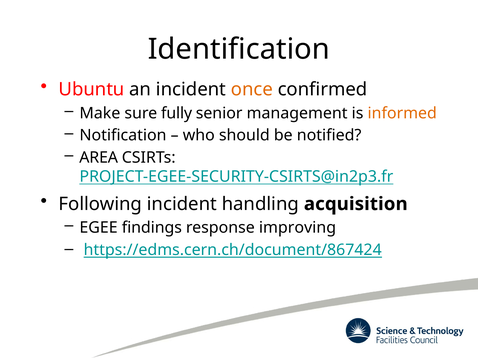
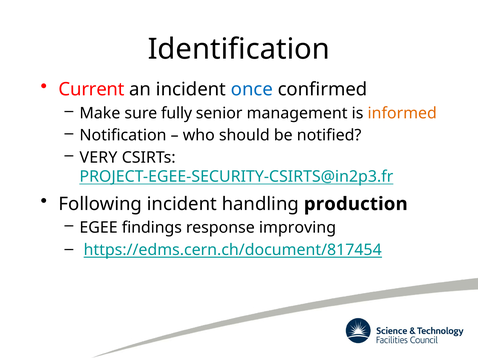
Ubuntu: Ubuntu -> Current
once colour: orange -> blue
AREA: AREA -> VERY
acquisition: acquisition -> production
https://edms.cern.ch/document/867424: https://edms.cern.ch/document/867424 -> https://edms.cern.ch/document/817454
